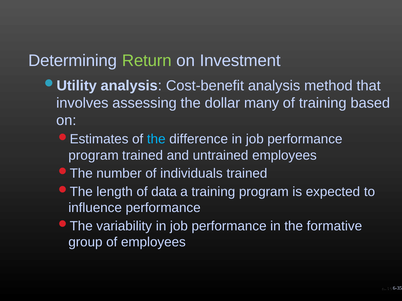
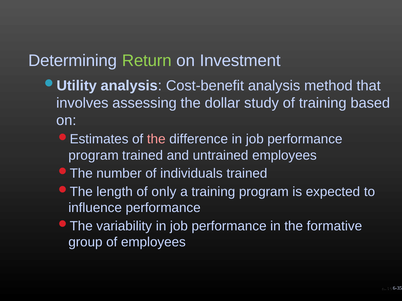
many: many -> study
the at (156, 139) colour: light blue -> pink
data: data -> only
